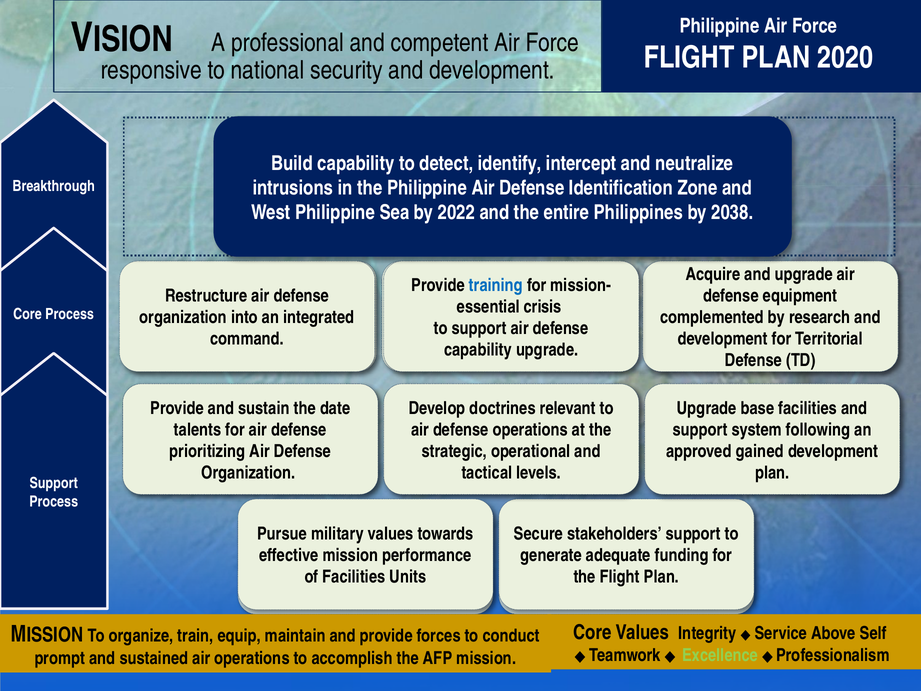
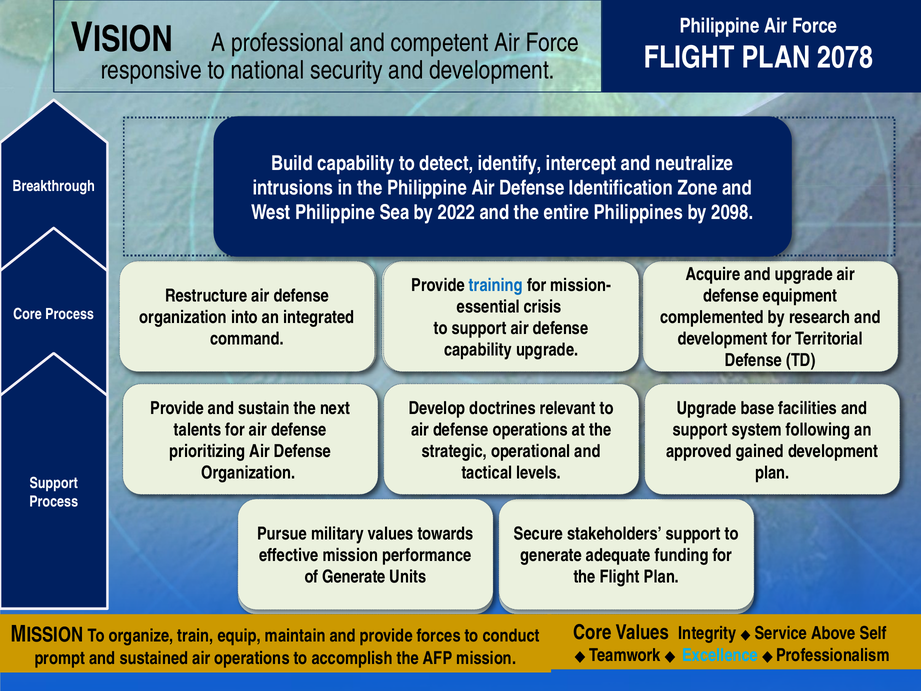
2020: 2020 -> 2078
2038: 2038 -> 2098
date: date -> next
of Facilities: Facilities -> Generate
Excellence colour: light green -> light blue
